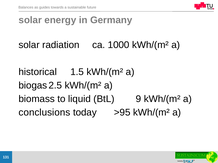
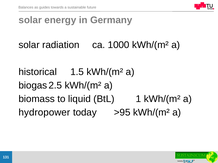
9: 9 -> 1
conclusions: conclusions -> hydropower
